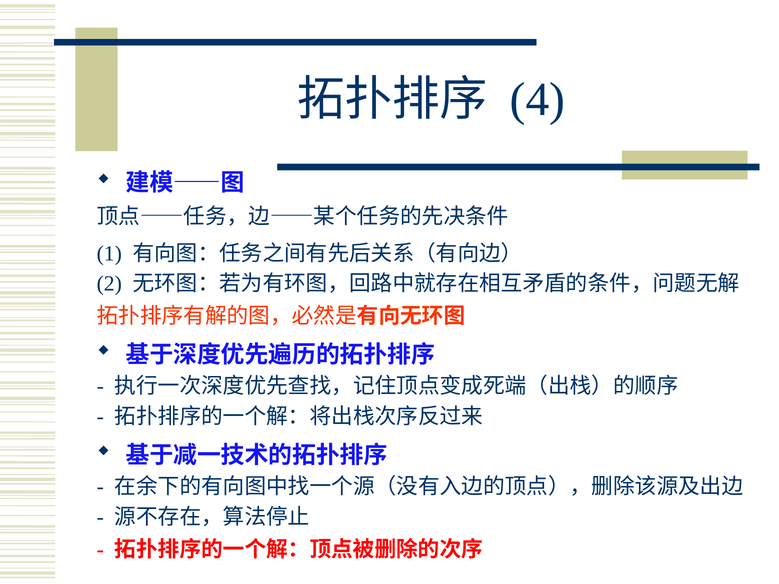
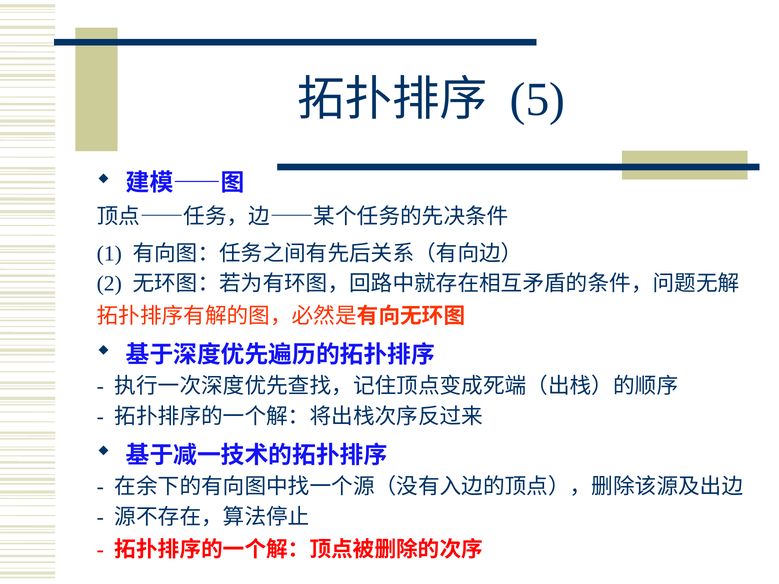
4: 4 -> 5
